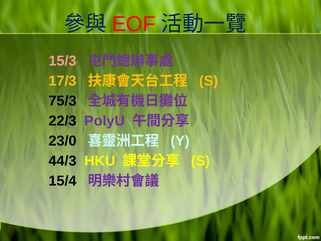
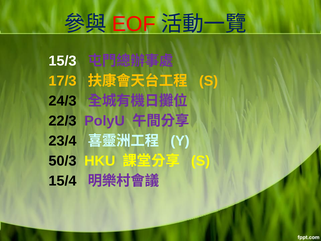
15/3 colour: pink -> white
75/3: 75/3 -> 24/3
23/0: 23/0 -> 23/4
44/3: 44/3 -> 50/3
